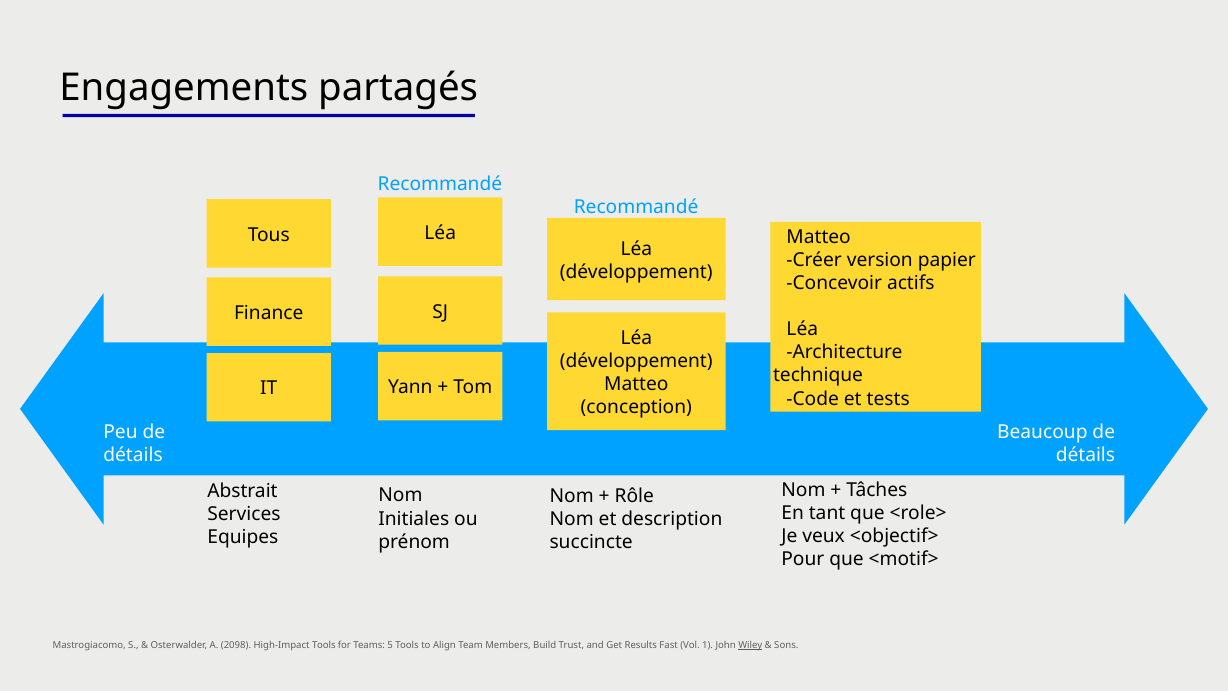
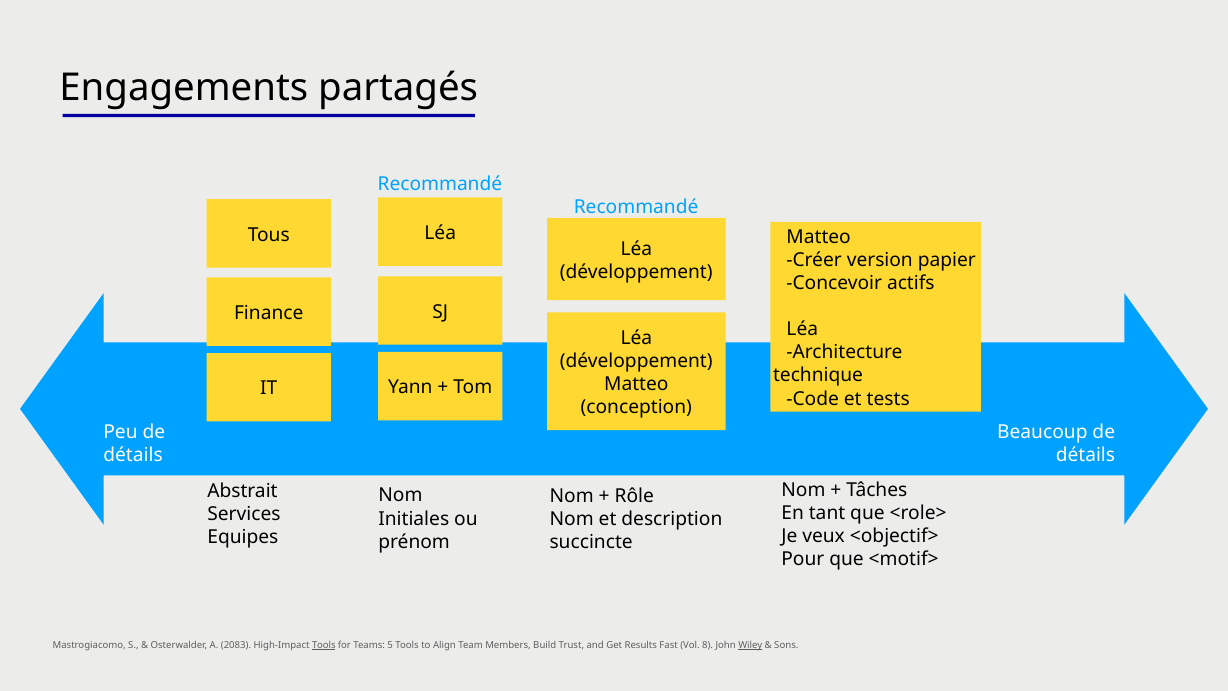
2098: 2098 -> 2083
Tools at (324, 645) underline: none -> present
1: 1 -> 8
